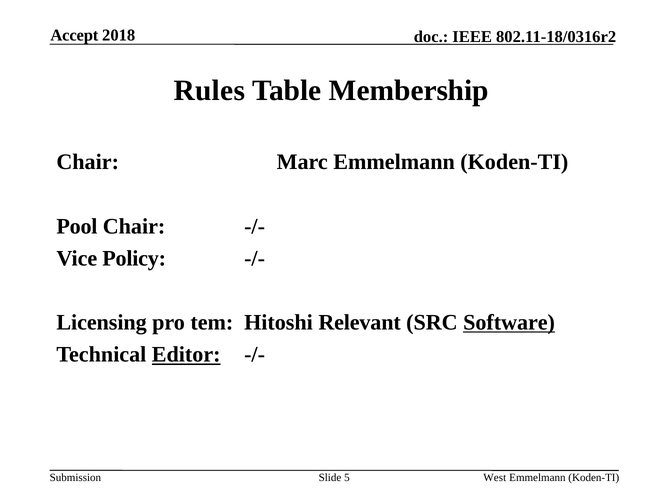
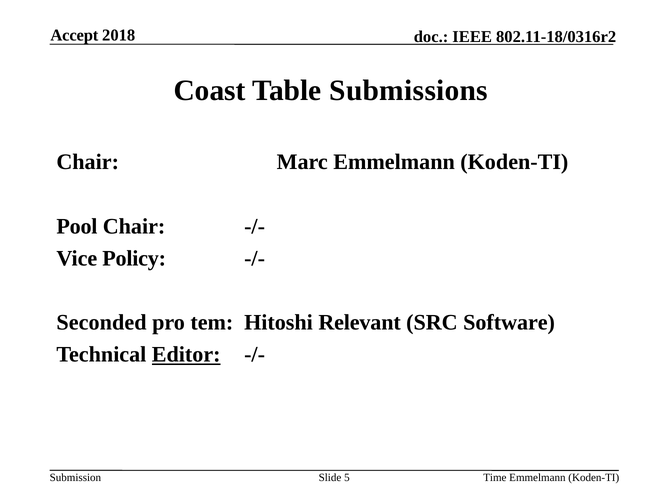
Rules: Rules -> Coast
Membership: Membership -> Submissions
Licensing: Licensing -> Seconded
Software underline: present -> none
West: West -> Time
